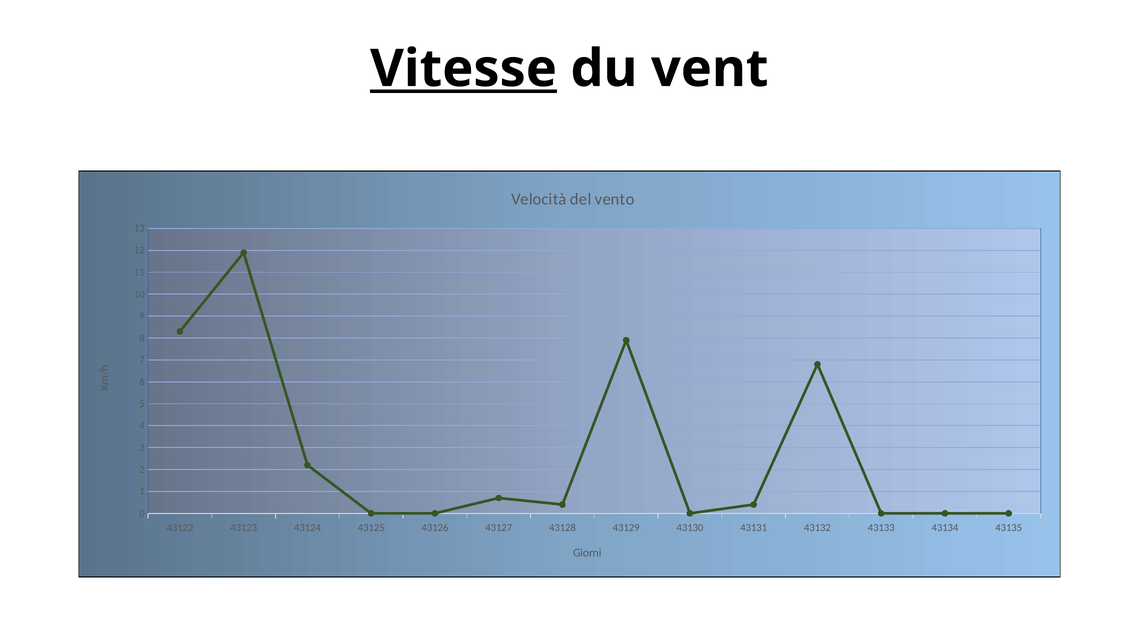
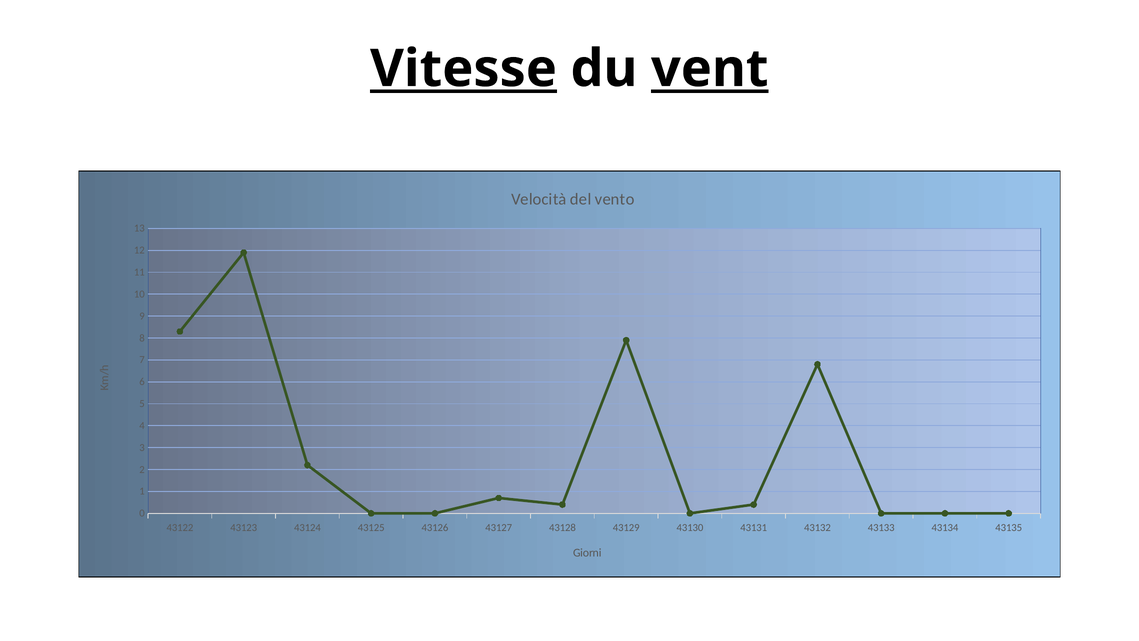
vent underline: none -> present
